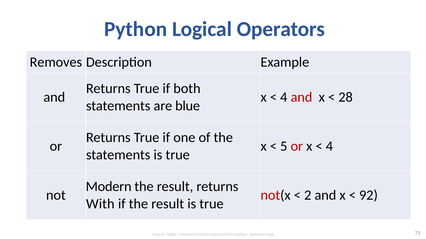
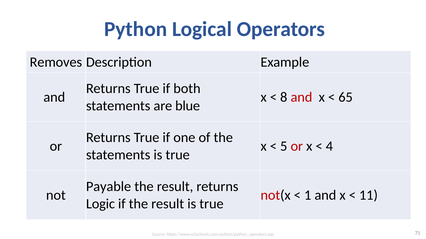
4 at (284, 97): 4 -> 8
28: 28 -> 65
Modern: Modern -> Payable
2: 2 -> 1
92: 92 -> 11
With: With -> Logic
